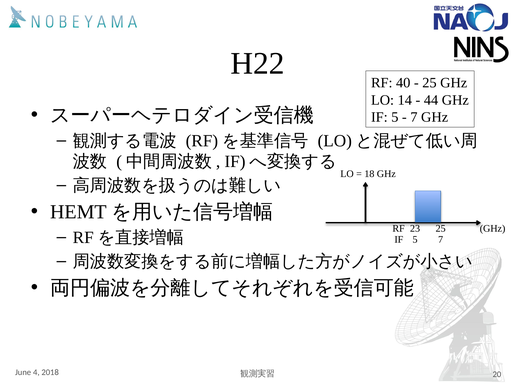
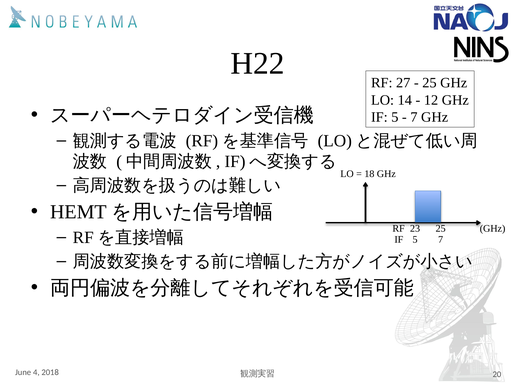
40: 40 -> 27
44: 44 -> 12
